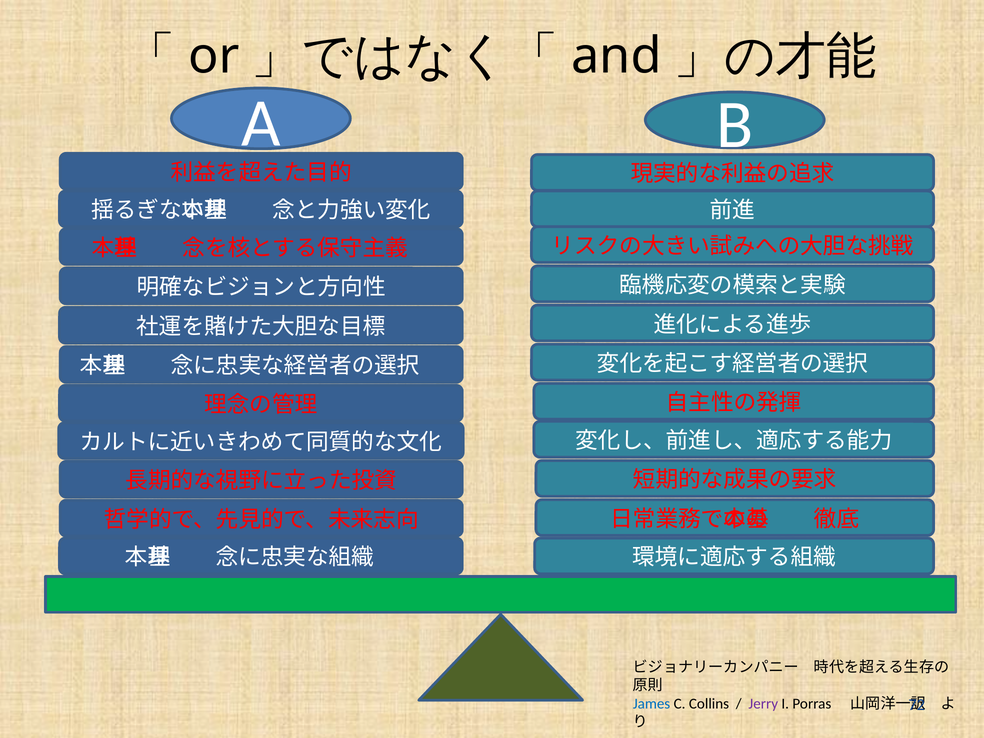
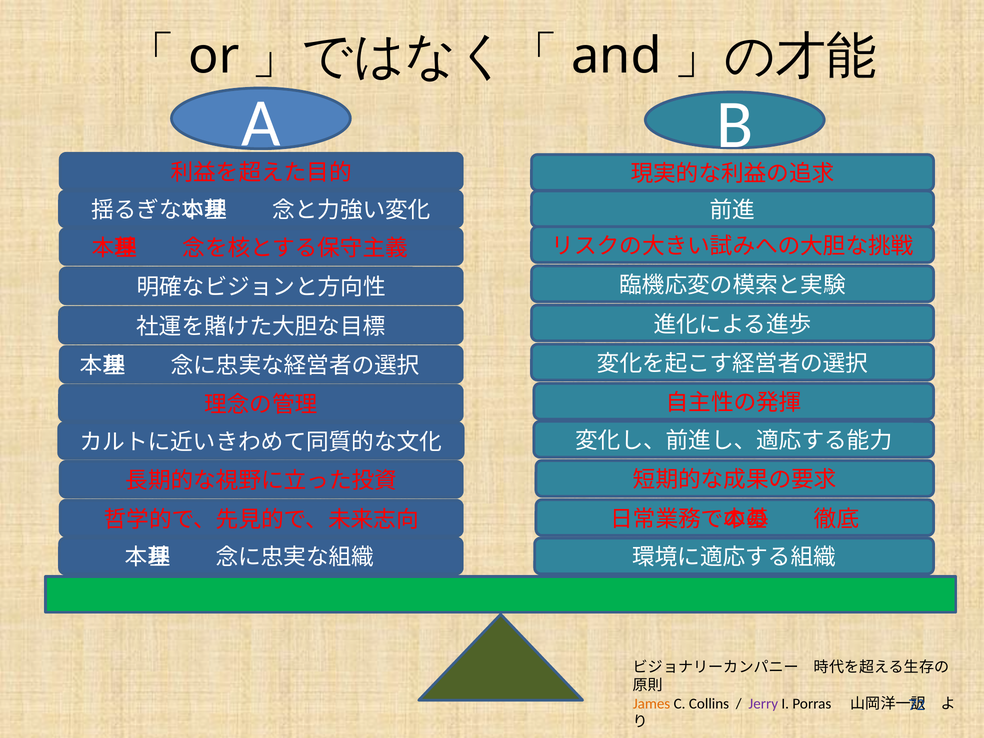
James colour: blue -> orange
